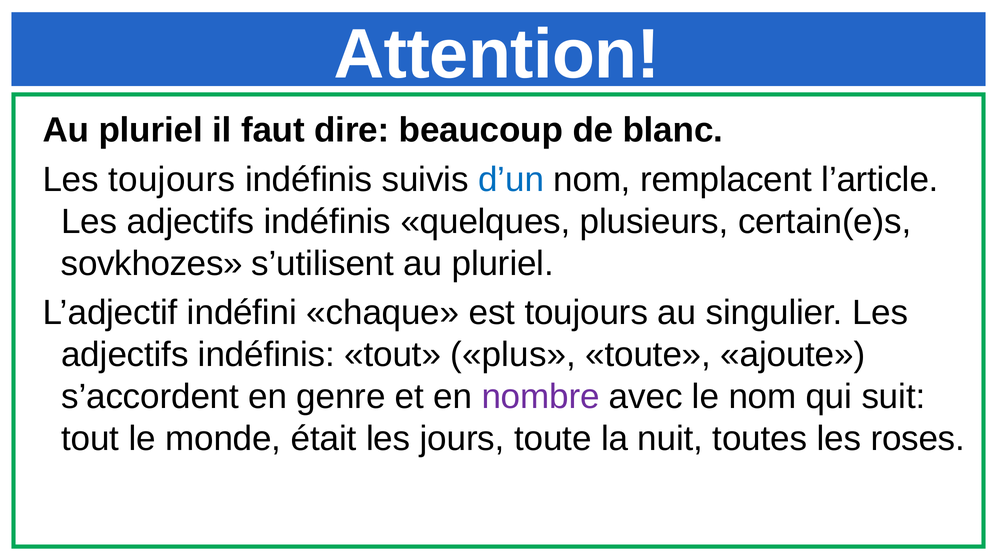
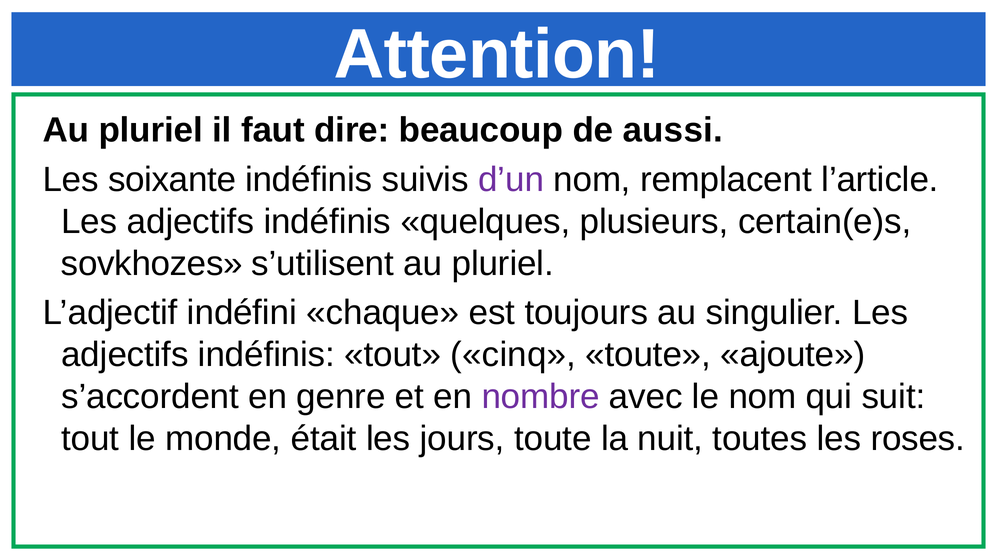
blanc: blanc -> aussi
Les toujours: toujours -> soixante
d’un colour: blue -> purple
plus: plus -> cinq
